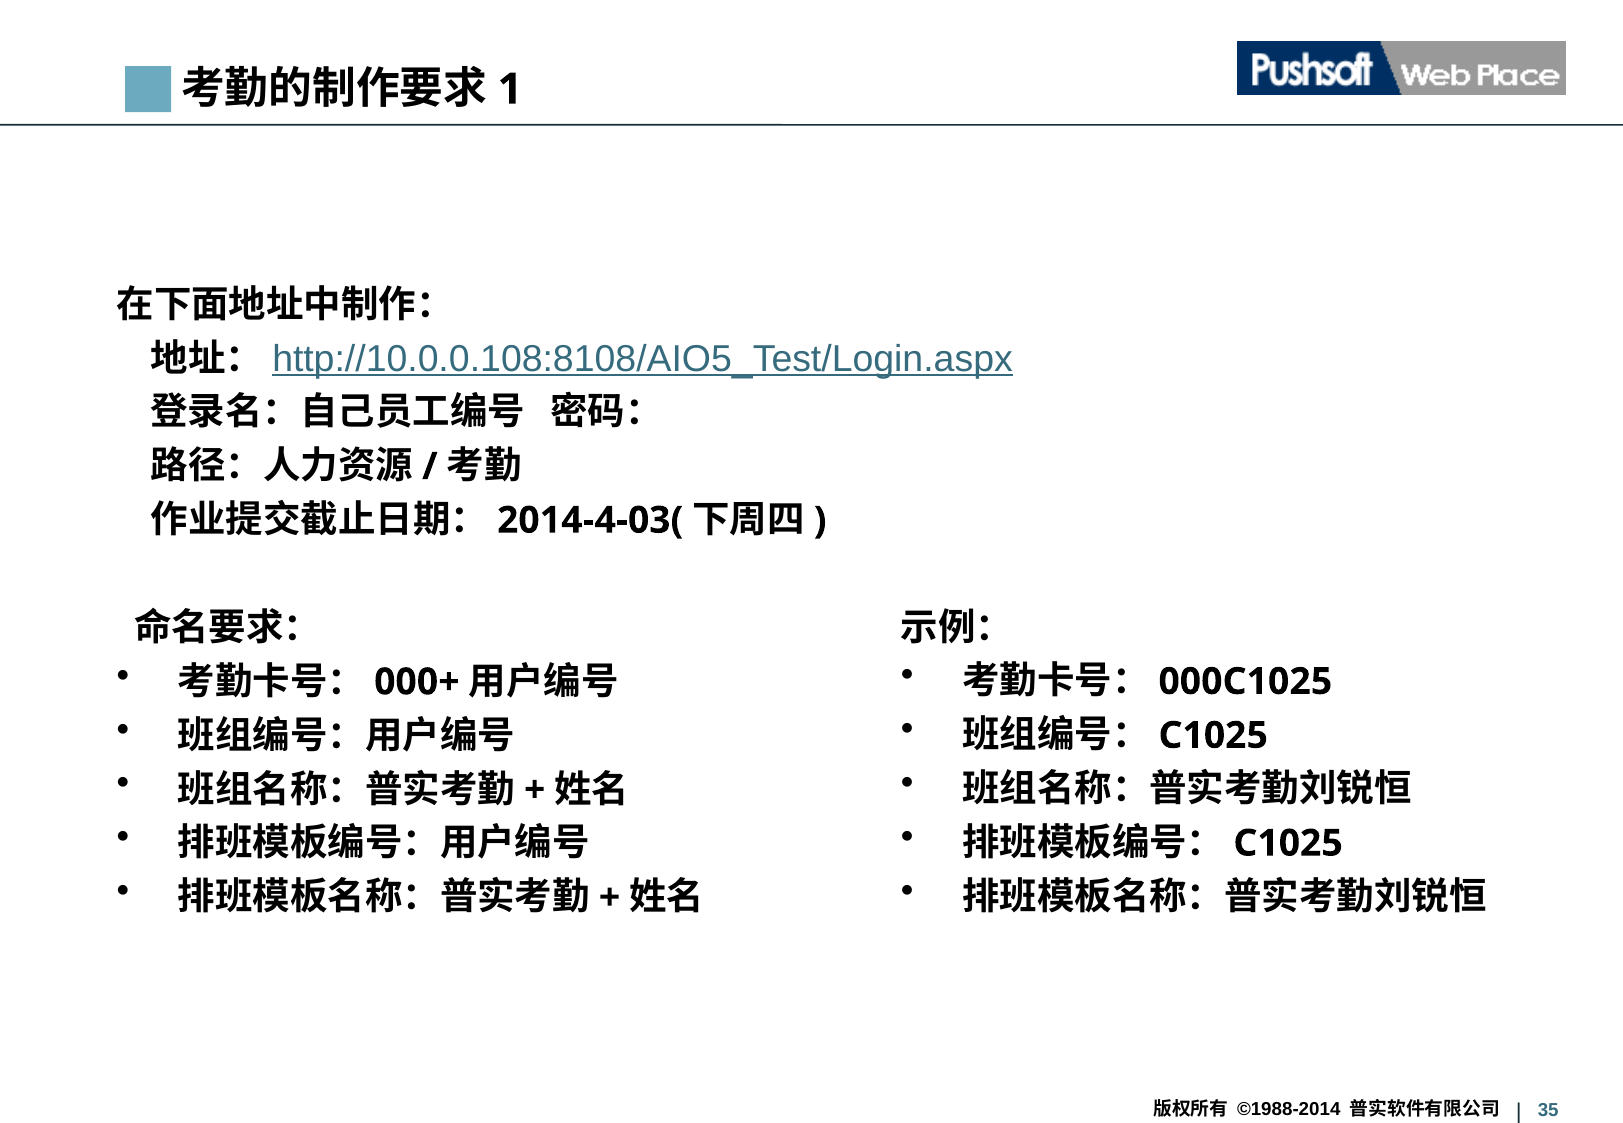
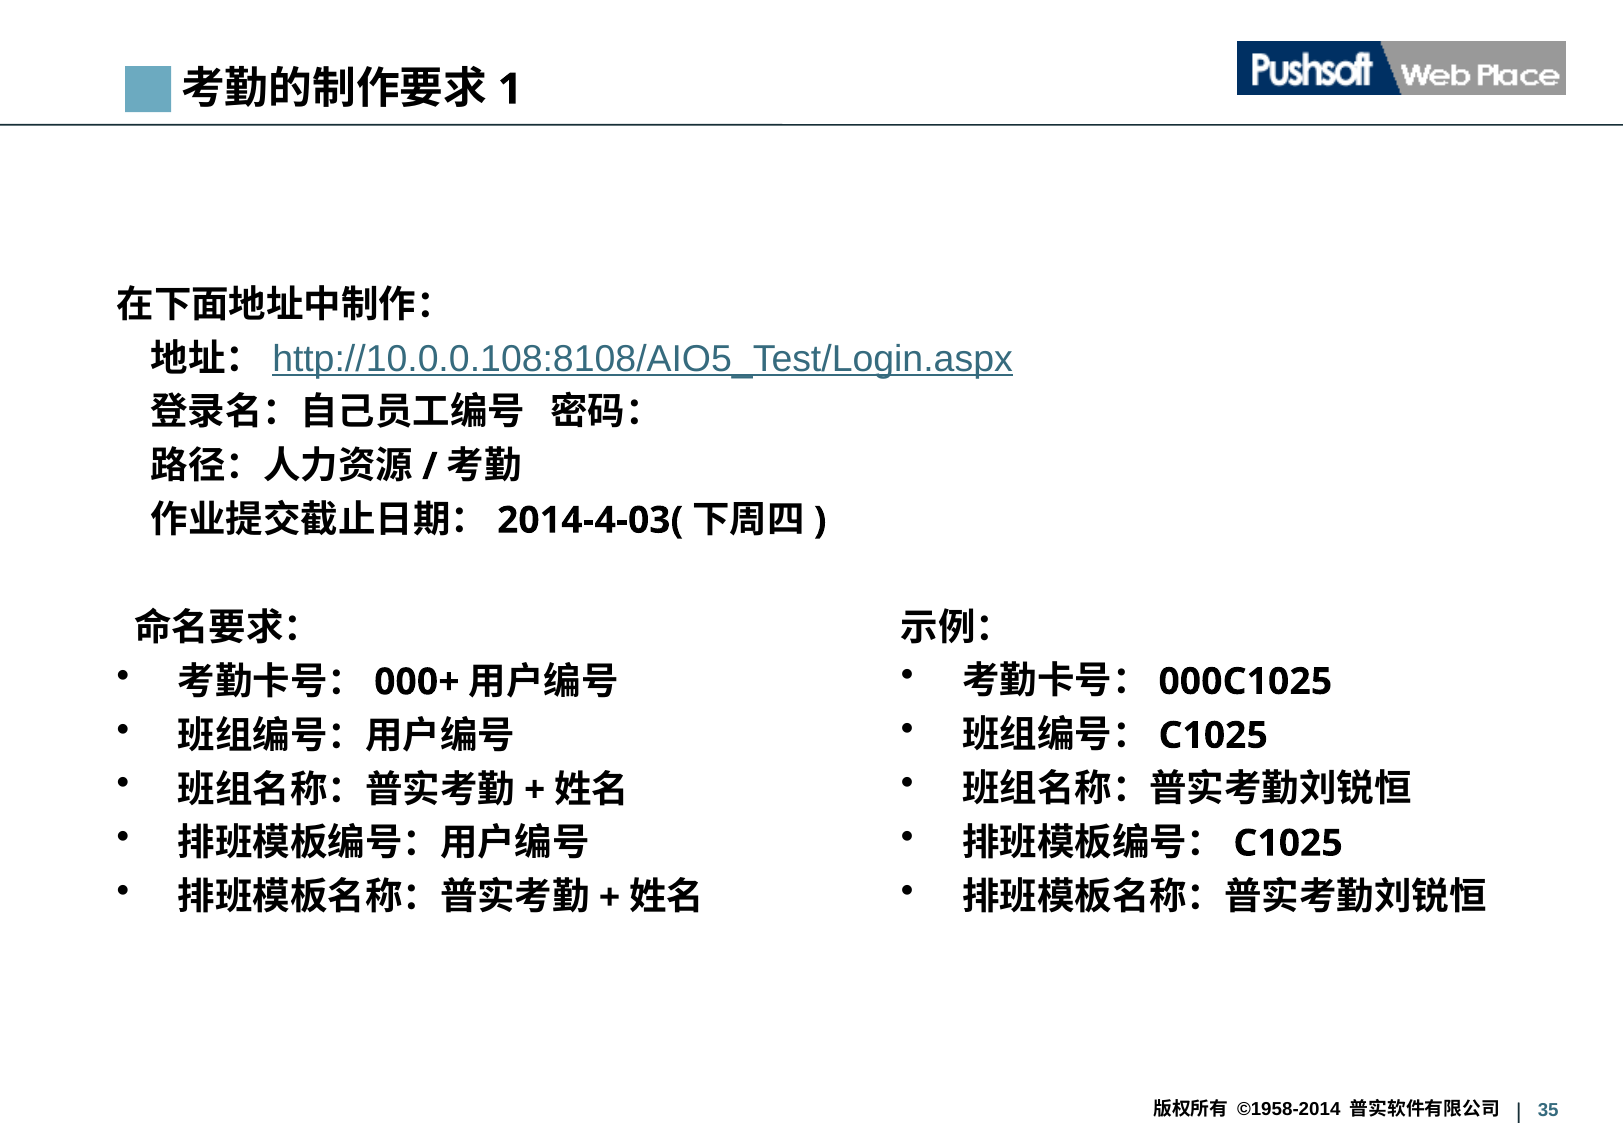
©1988-2014: ©1988-2014 -> ©1958-2014
